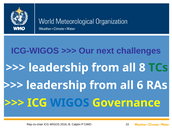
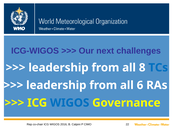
TCs colour: green -> blue
